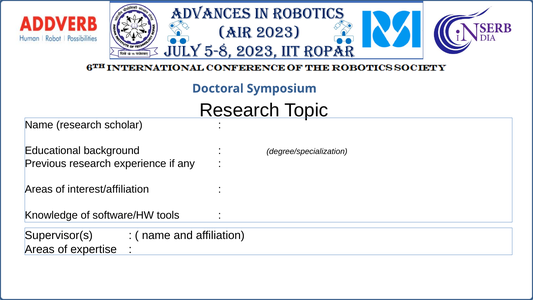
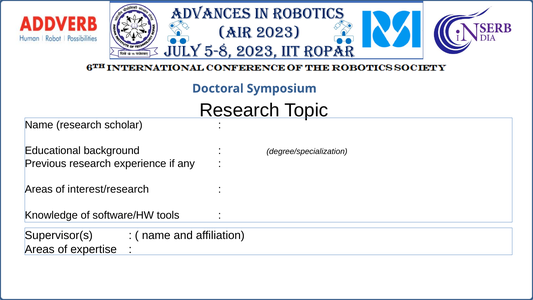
interest/affiliation: interest/affiliation -> interest/research
